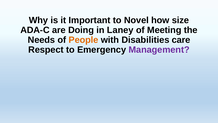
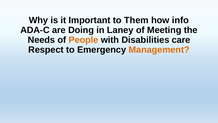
Novel: Novel -> Them
size: size -> info
Management colour: purple -> orange
